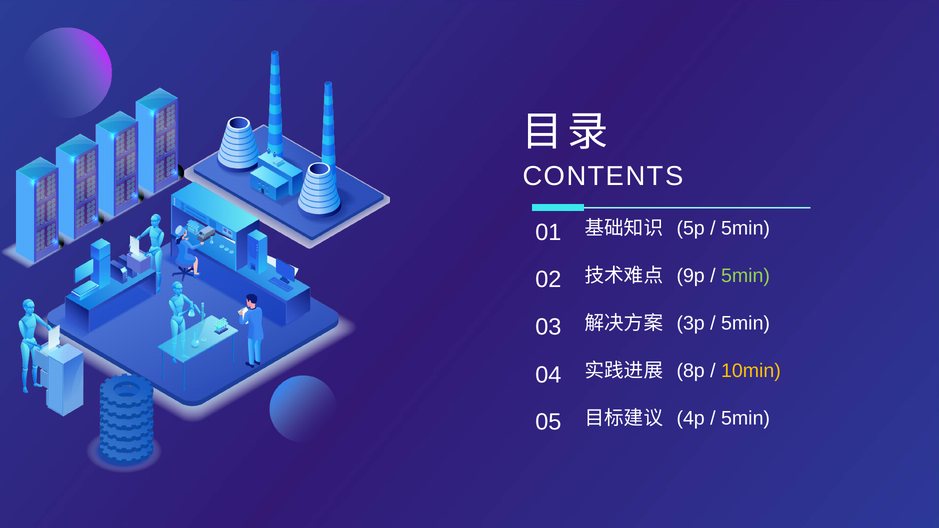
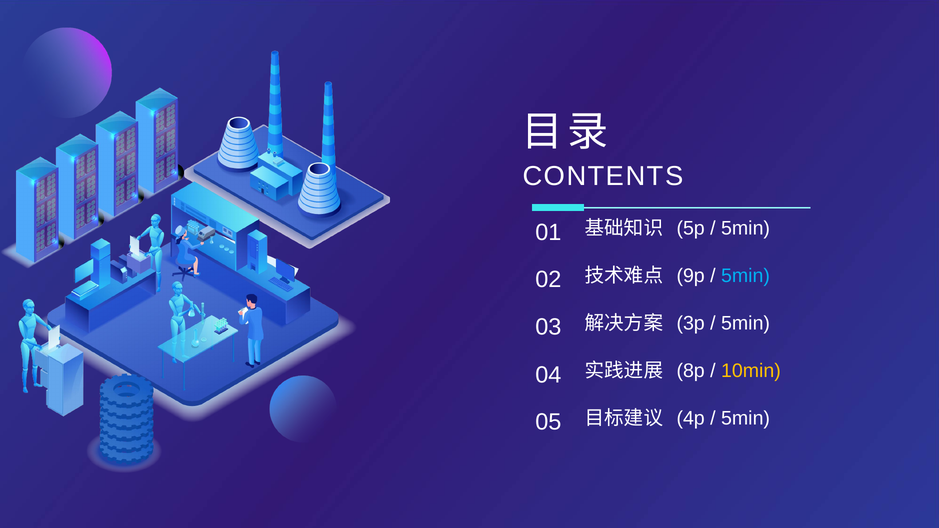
5min at (746, 276) colour: light green -> light blue
